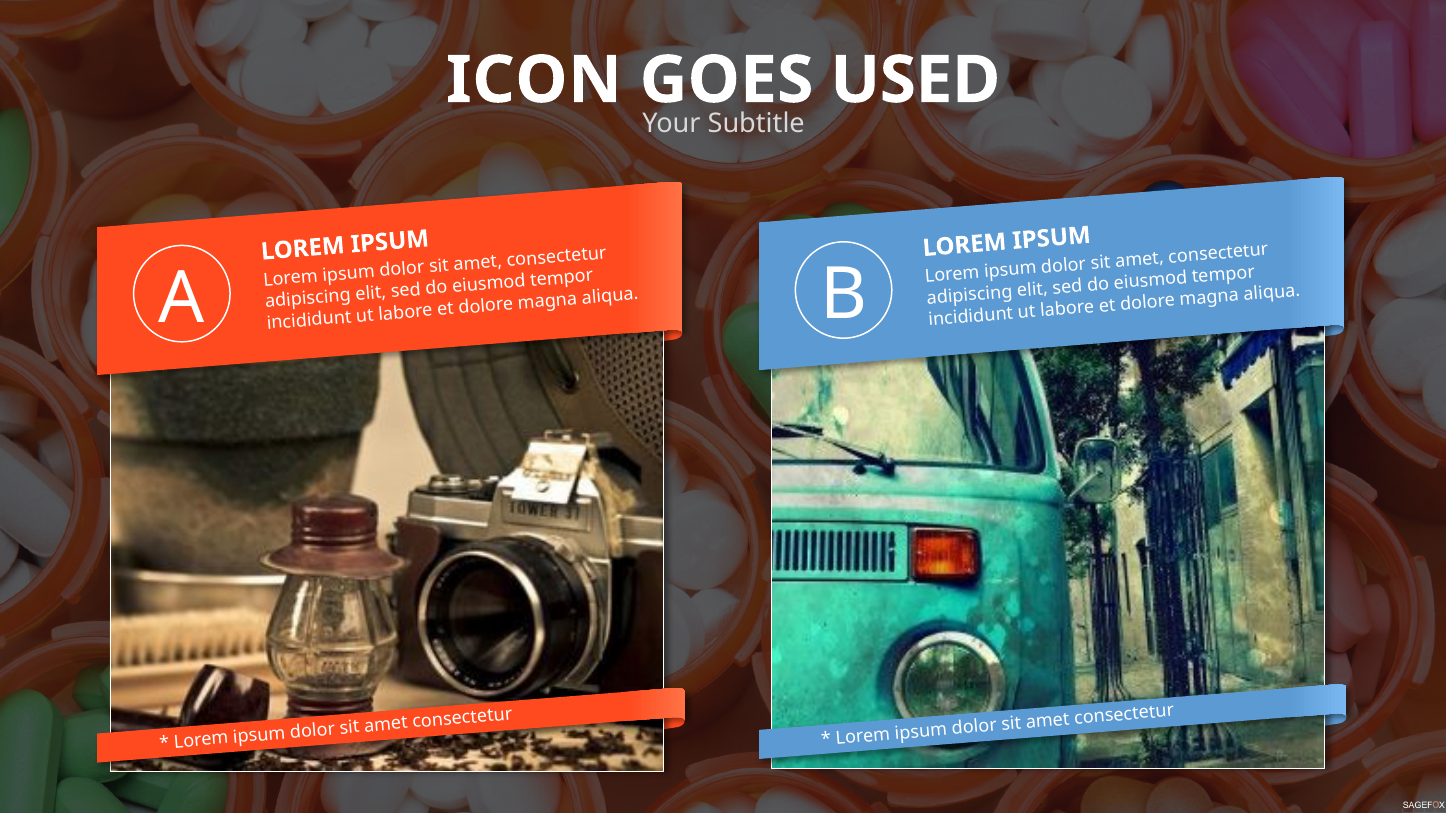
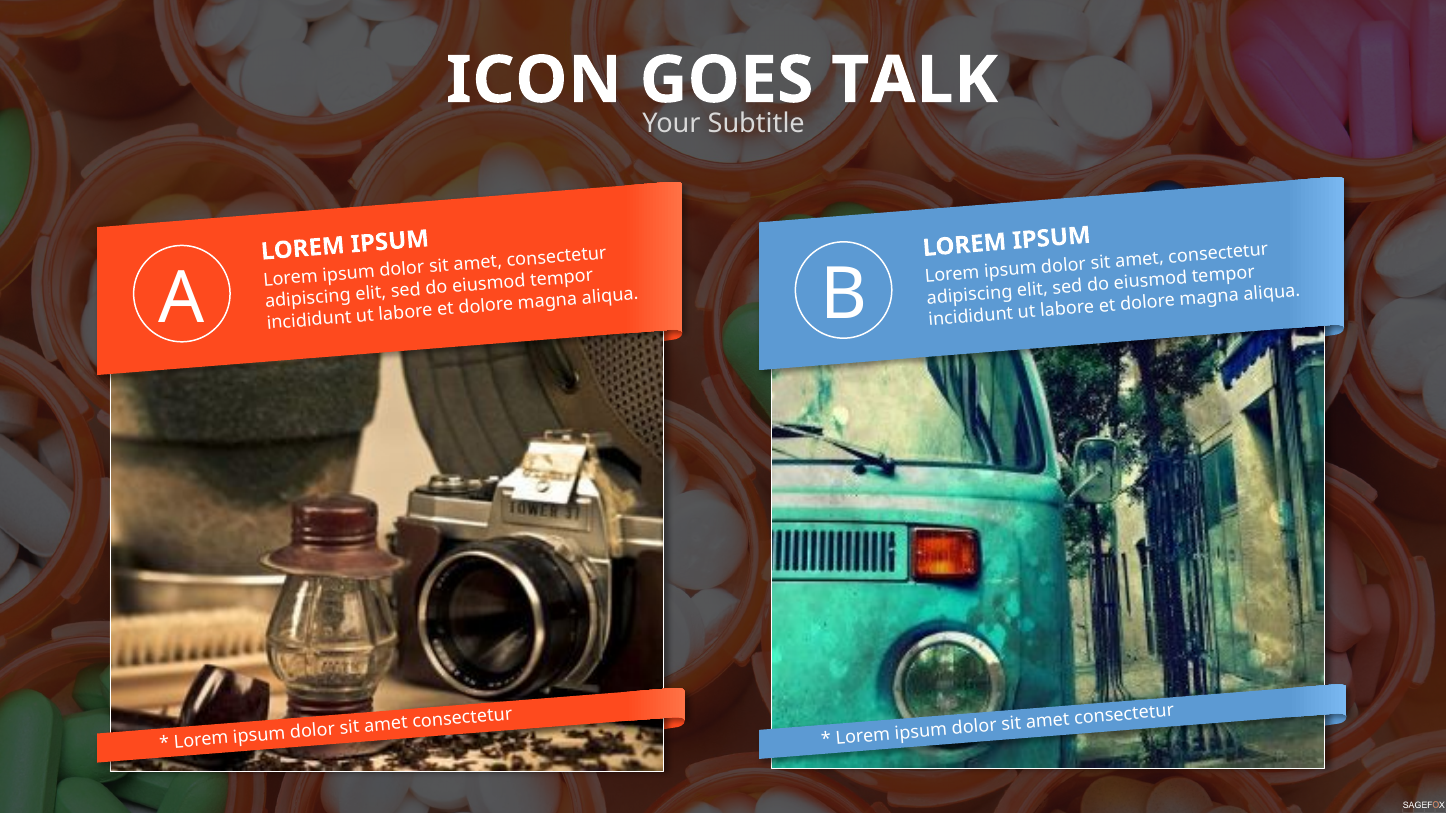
USED: USED -> TALK
